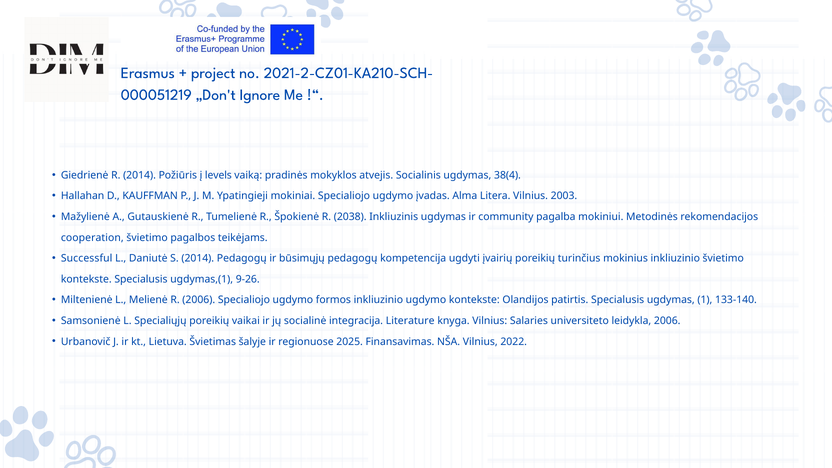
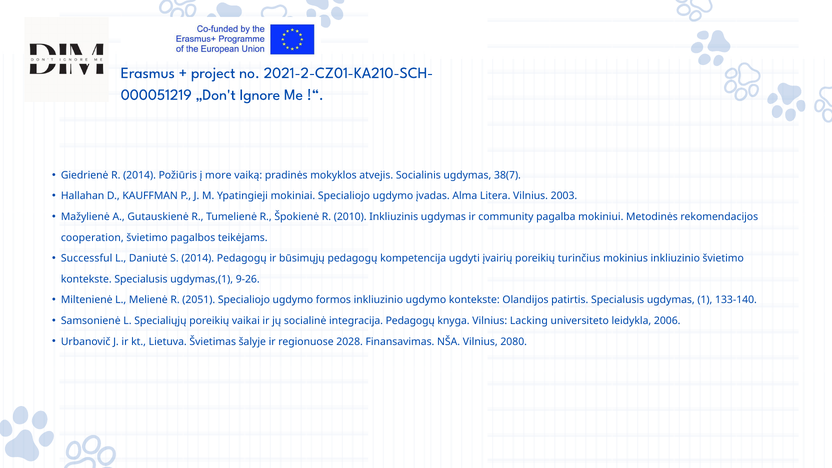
levels: levels -> more
38(4: 38(4 -> 38(7
2038: 2038 -> 2010
R 2006: 2006 -> 2051
integracija Literature: Literature -> Pedagogų
Salaries: Salaries -> Lacking
2025: 2025 -> 2028
2022: 2022 -> 2080
